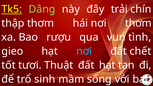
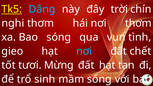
Dâng colour: light green -> light blue
trải: trải -> trời
thập: thập -> nghi
rượu: rượu -> sóng
Thuật: Thuật -> Mừng
